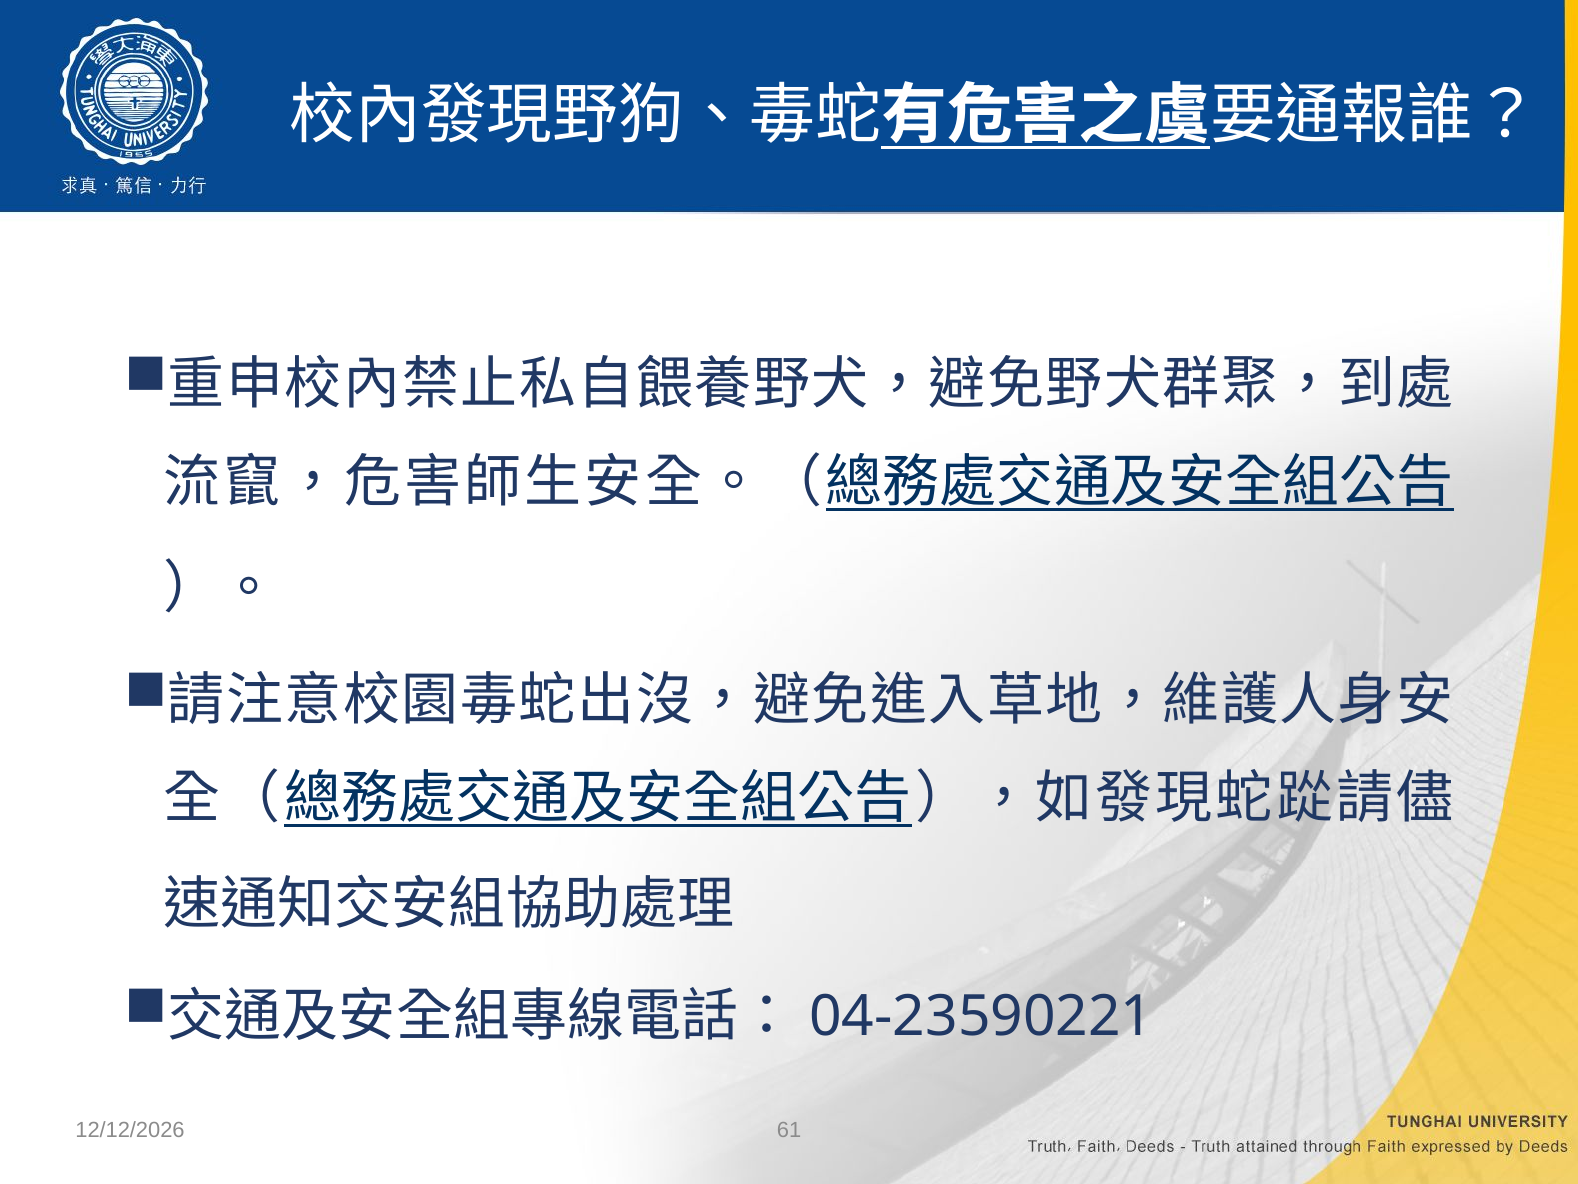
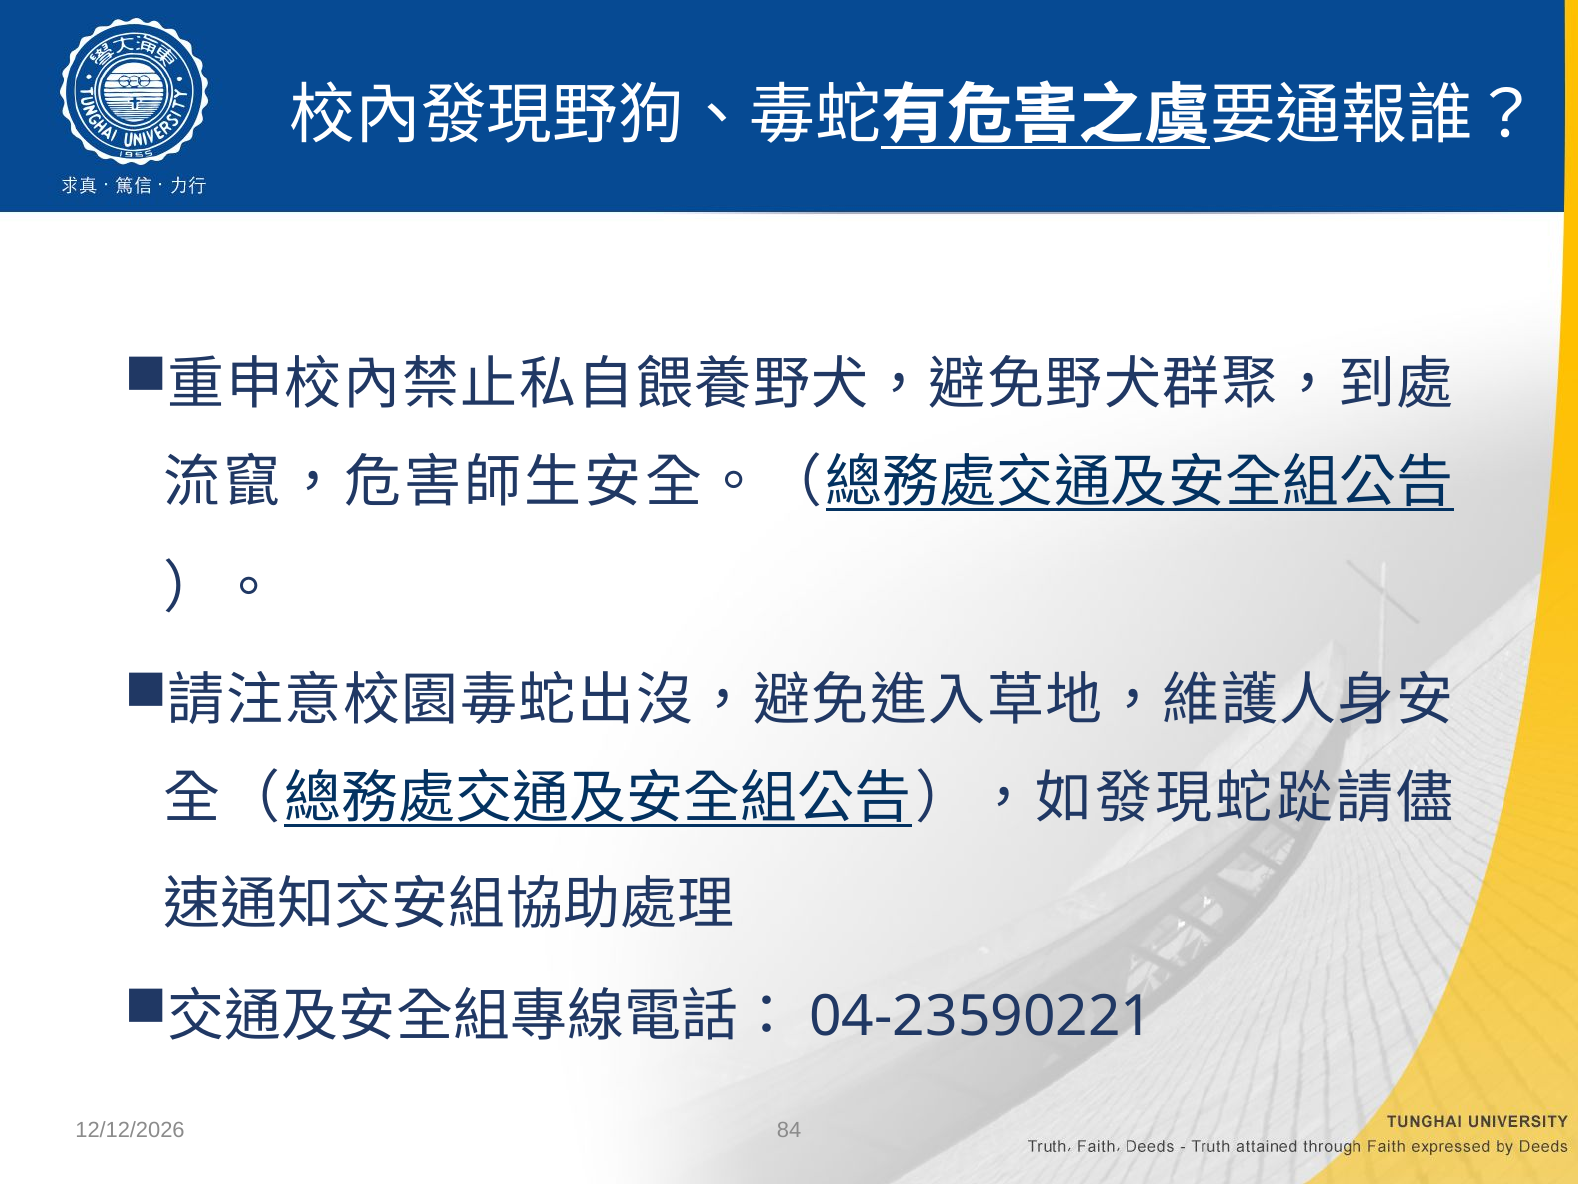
61: 61 -> 84
